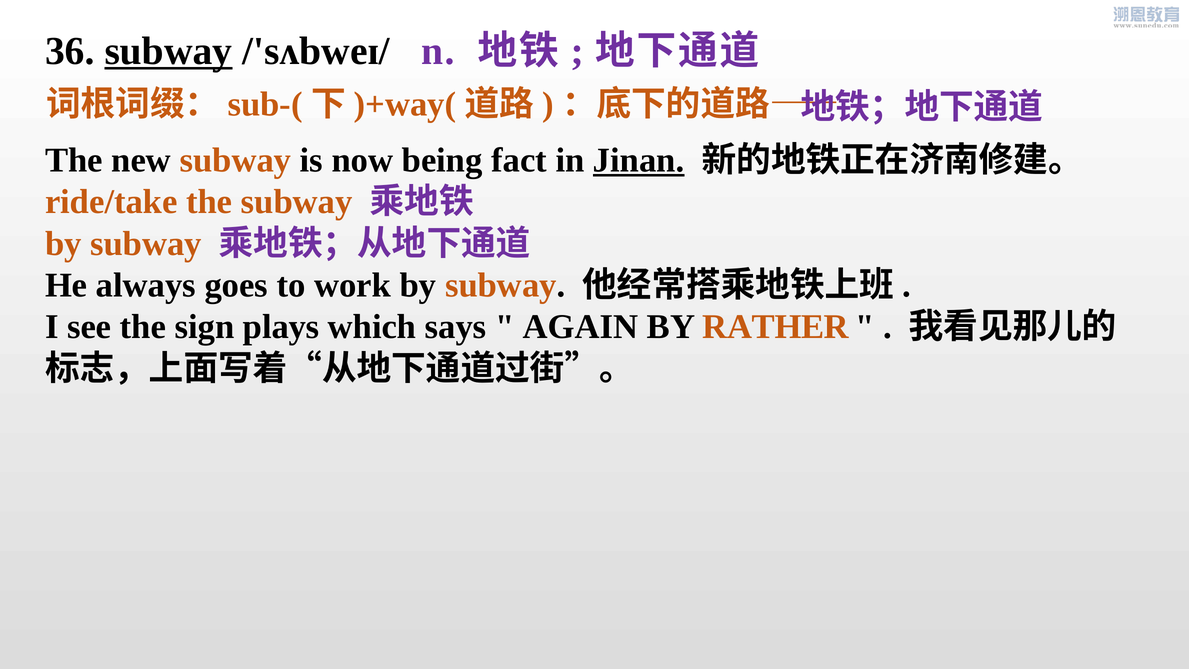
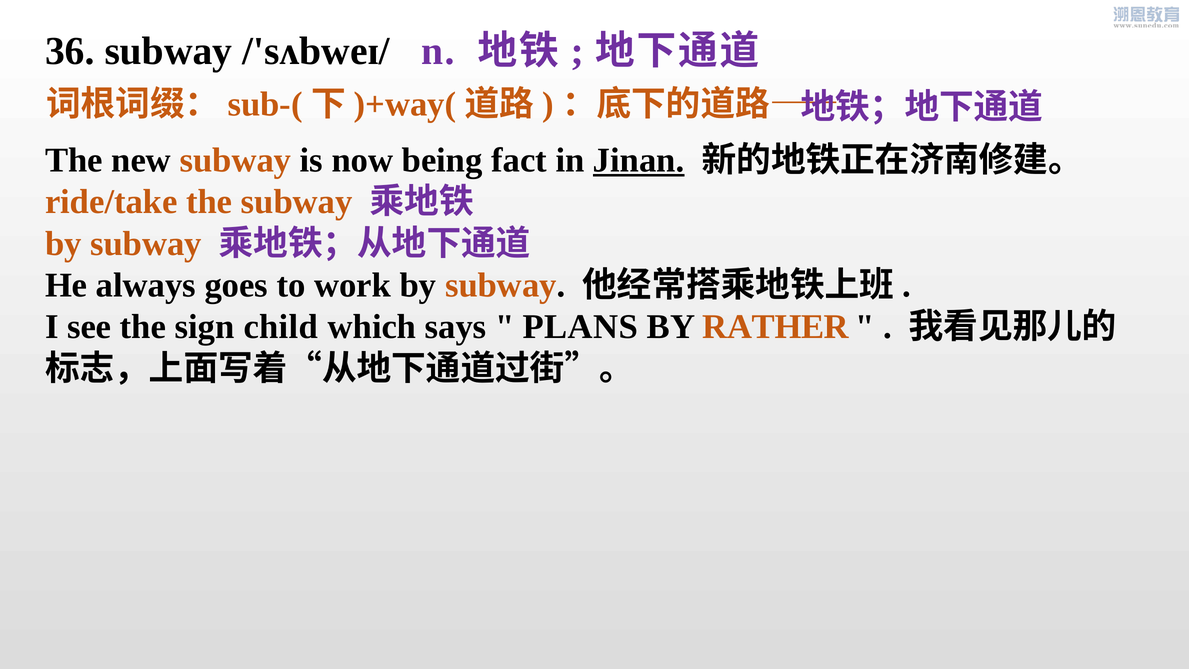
subway at (168, 51) underline: present -> none
plays: plays -> child
AGAIN: AGAIN -> PLANS
